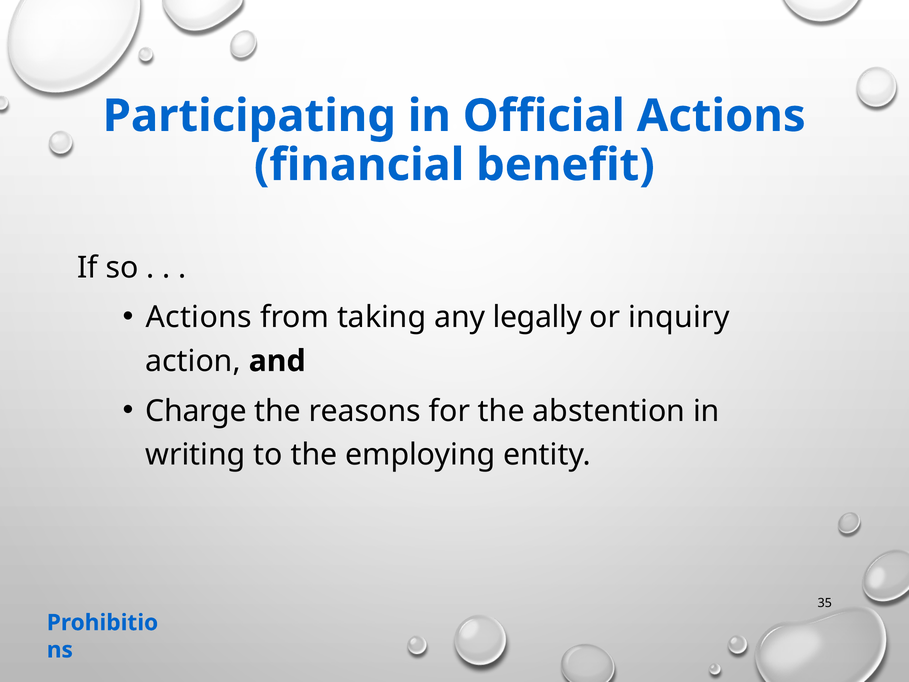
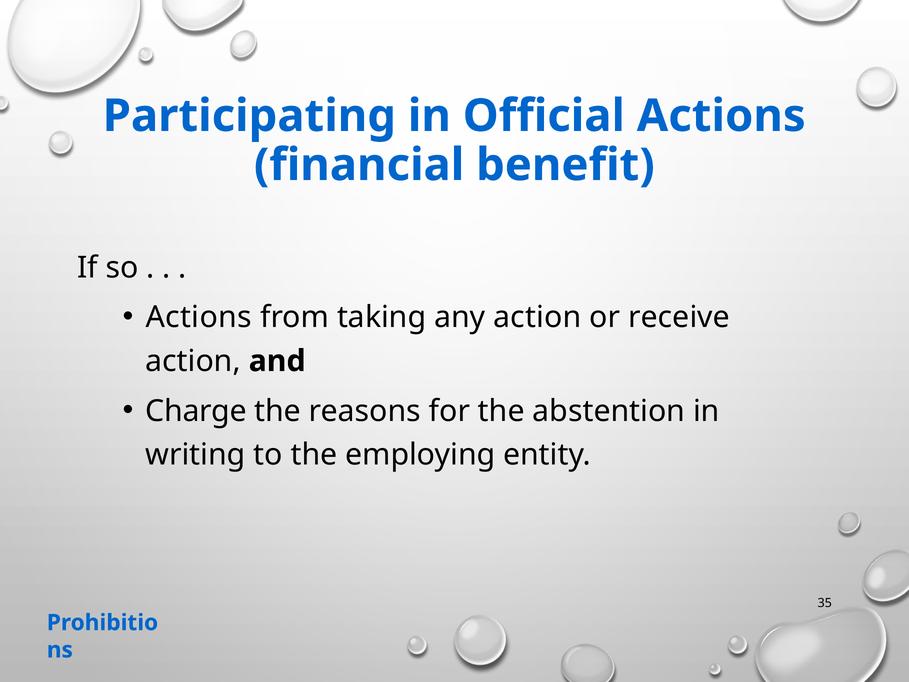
any legally: legally -> action
inquiry: inquiry -> receive
